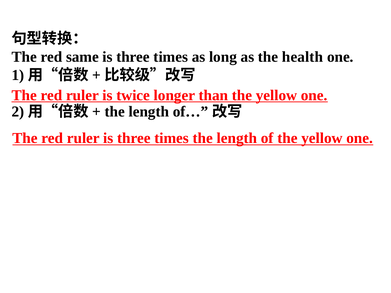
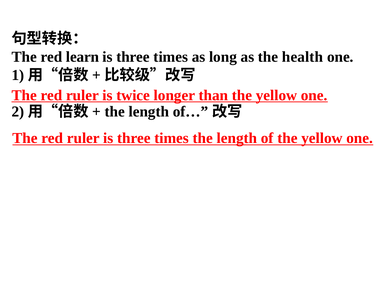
same: same -> learn
